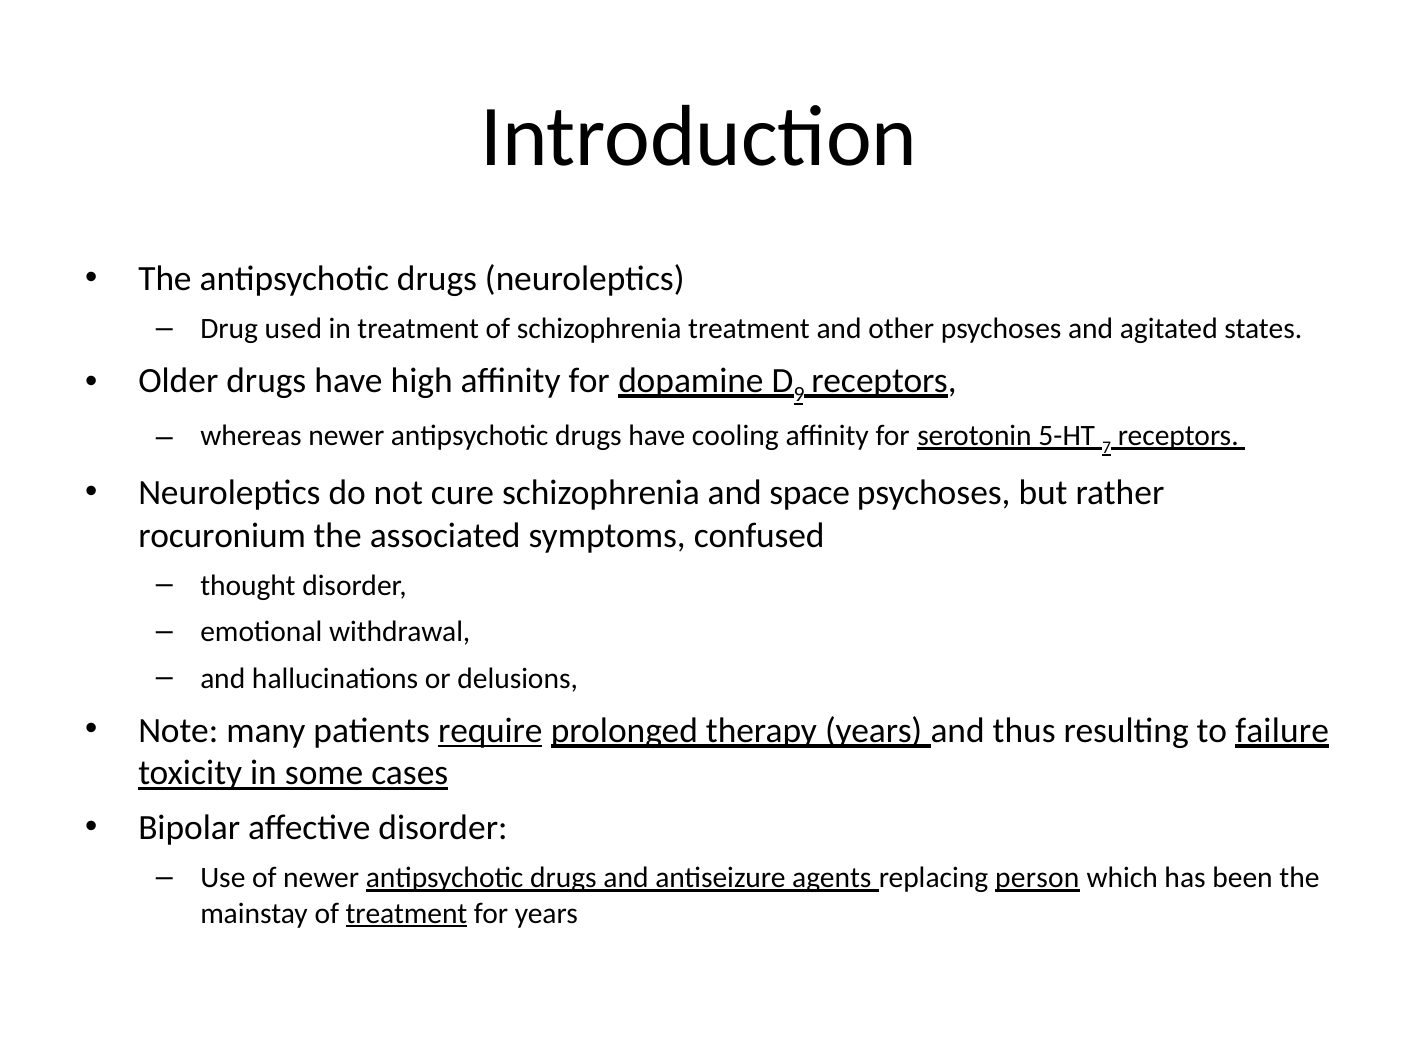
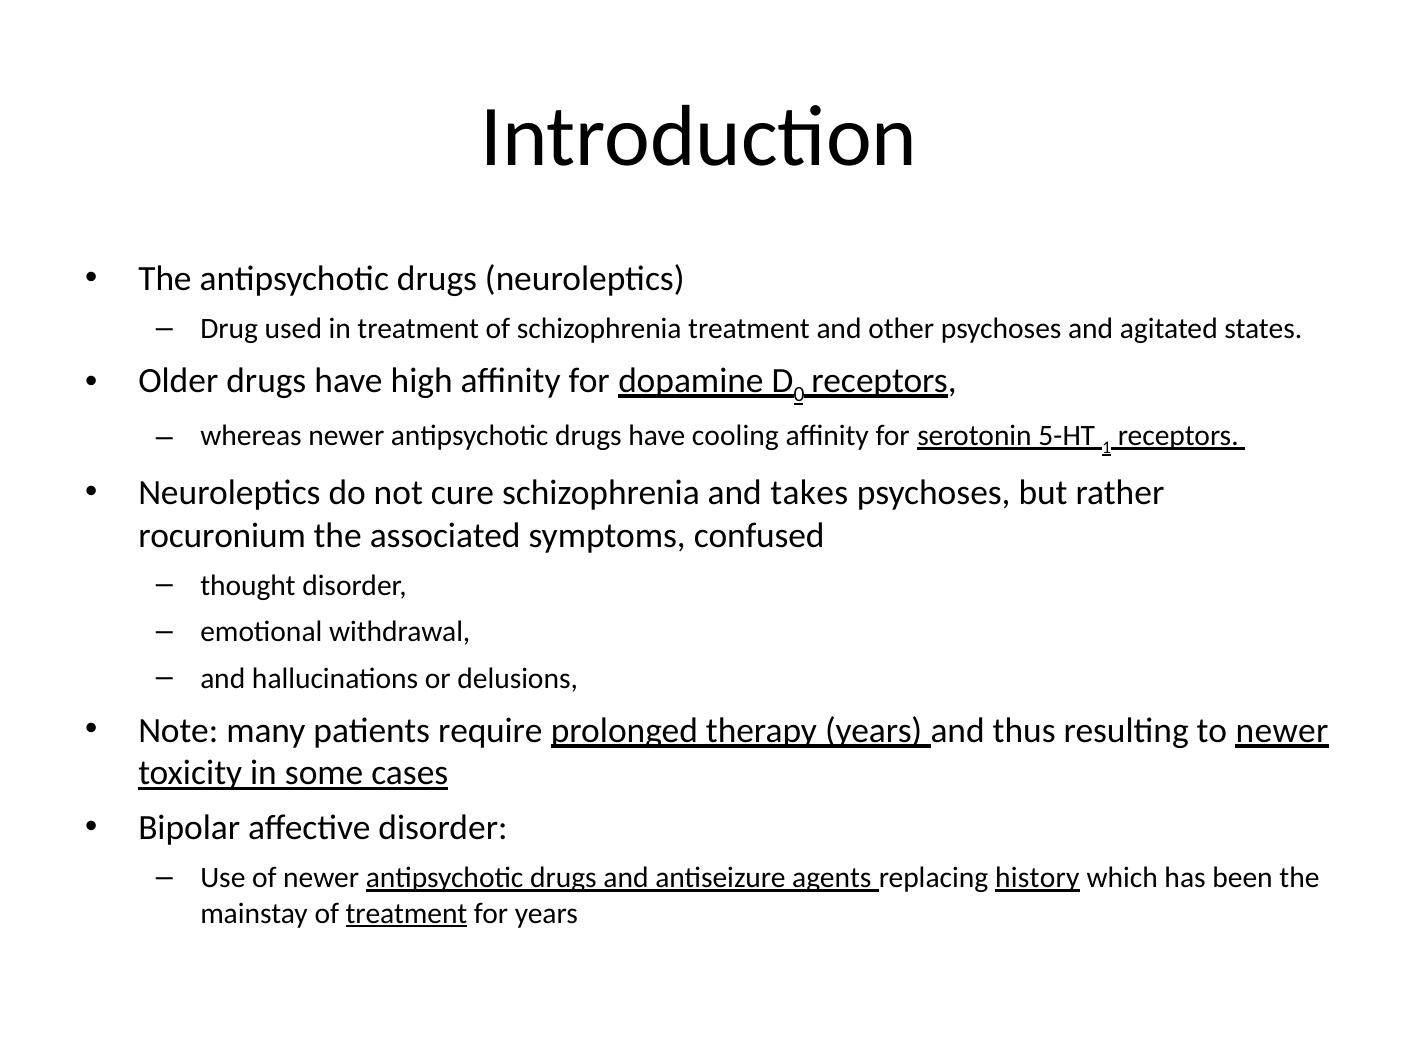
9: 9 -> 0
7: 7 -> 1
space: space -> takes
require underline: present -> none
to failure: failure -> newer
person: person -> history
